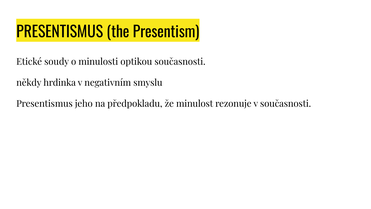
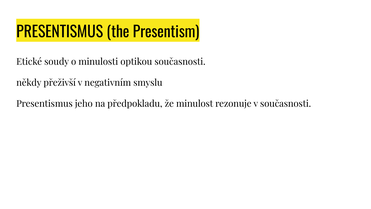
hrdinka: hrdinka -> přeživší
